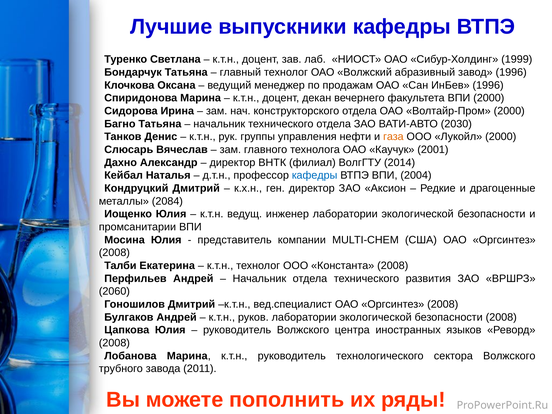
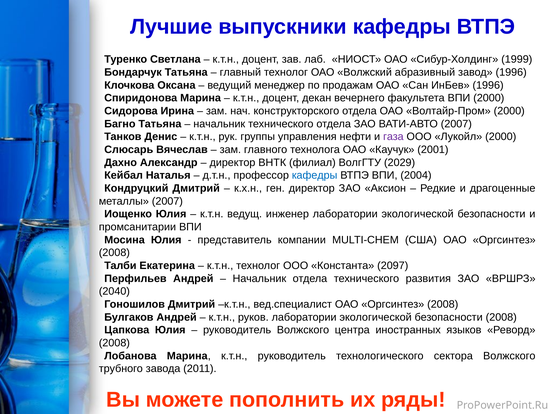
ВАТИ-АВТО 2030: 2030 -> 2007
газа colour: orange -> purple
2014: 2014 -> 2029
металлы 2084: 2084 -> 2007
Константа 2008: 2008 -> 2097
2060: 2060 -> 2040
